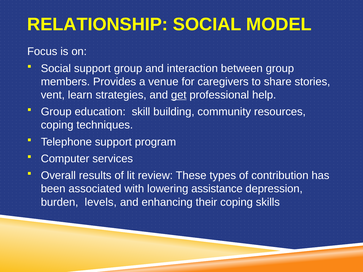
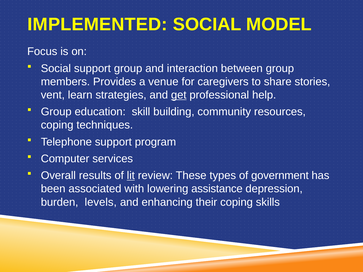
RELATIONSHIP: RELATIONSHIP -> IMPLEMENTED
lit underline: none -> present
contribution: contribution -> government
